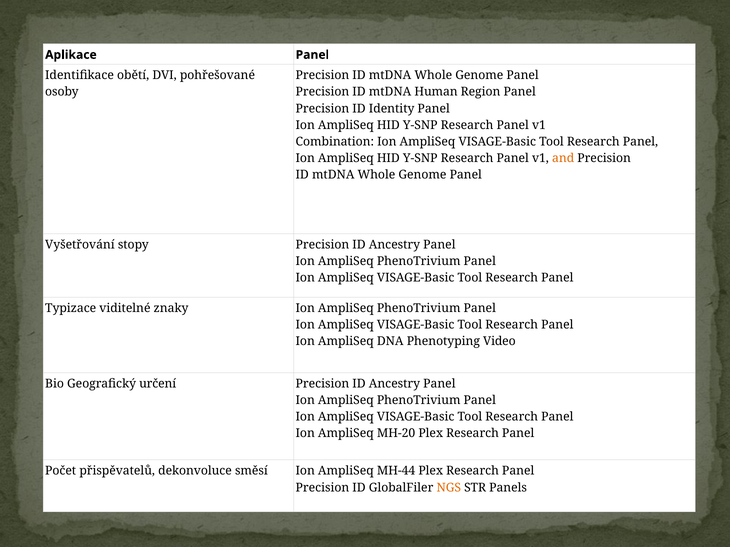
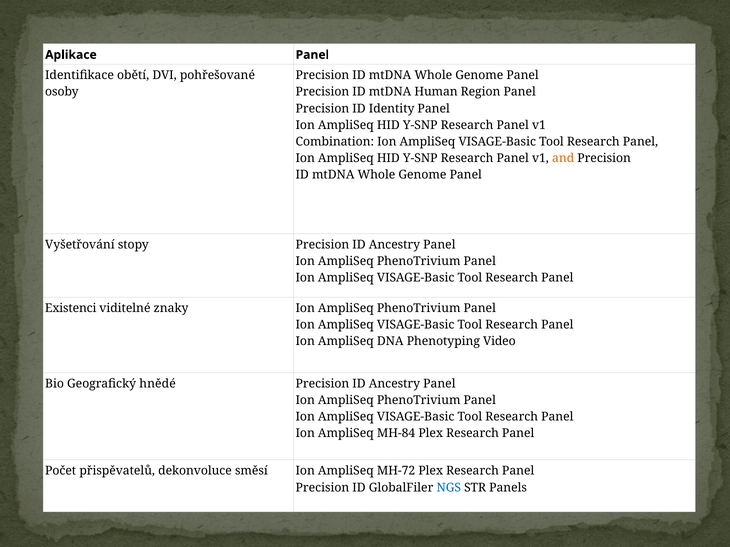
Typizace: Typizace -> Existenci
určení: určení -> hnědé
MH-20: MH-20 -> MH-84
MH-44: MH-44 -> MH-72
NGS colour: orange -> blue
